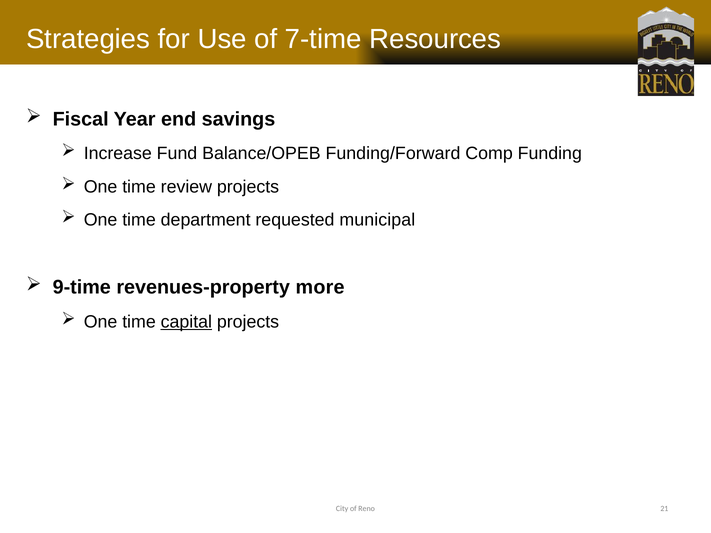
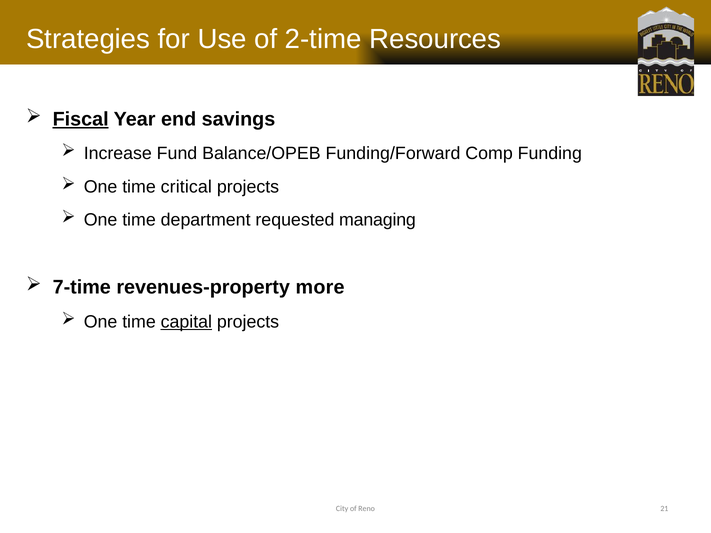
7-time: 7-time -> 2-time
Fiscal underline: none -> present
review: review -> critical
municipal: municipal -> managing
9-time: 9-time -> 7-time
